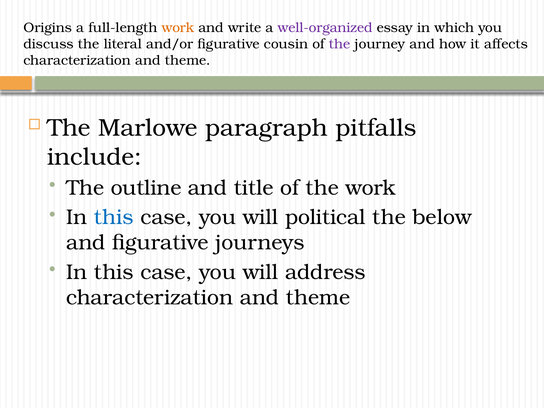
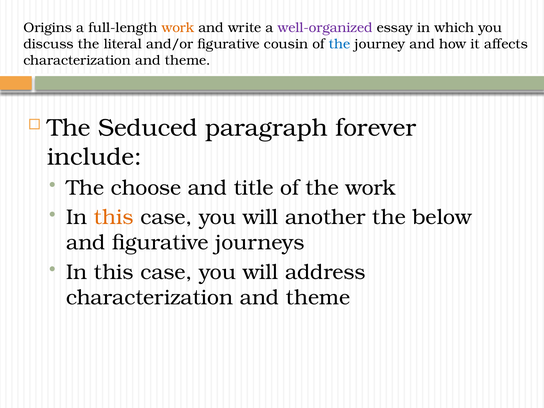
the at (340, 44) colour: purple -> blue
Marlowe: Marlowe -> Seduced
pitfalls: pitfalls -> forever
outline: outline -> choose
this at (114, 217) colour: blue -> orange
political: political -> another
